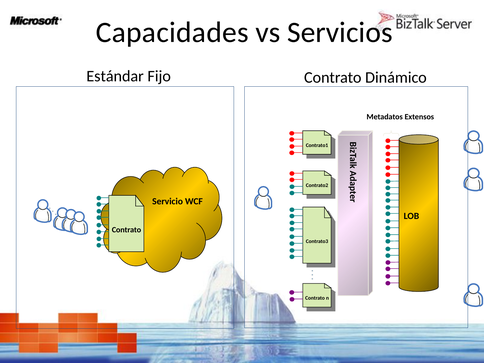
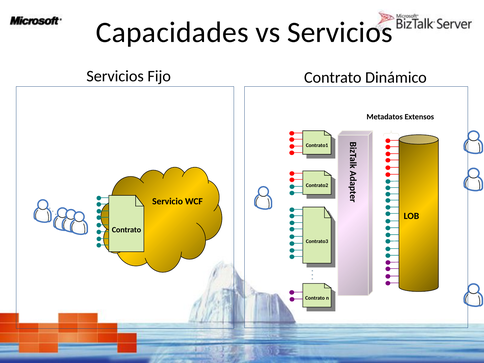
Estándar at (115, 76): Estándar -> Servicios
